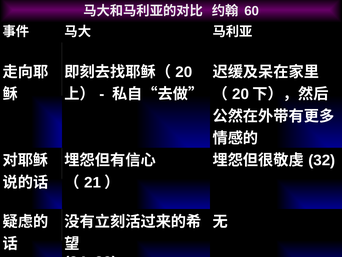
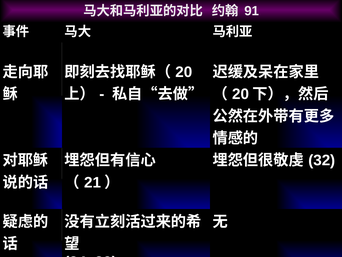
60: 60 -> 91
